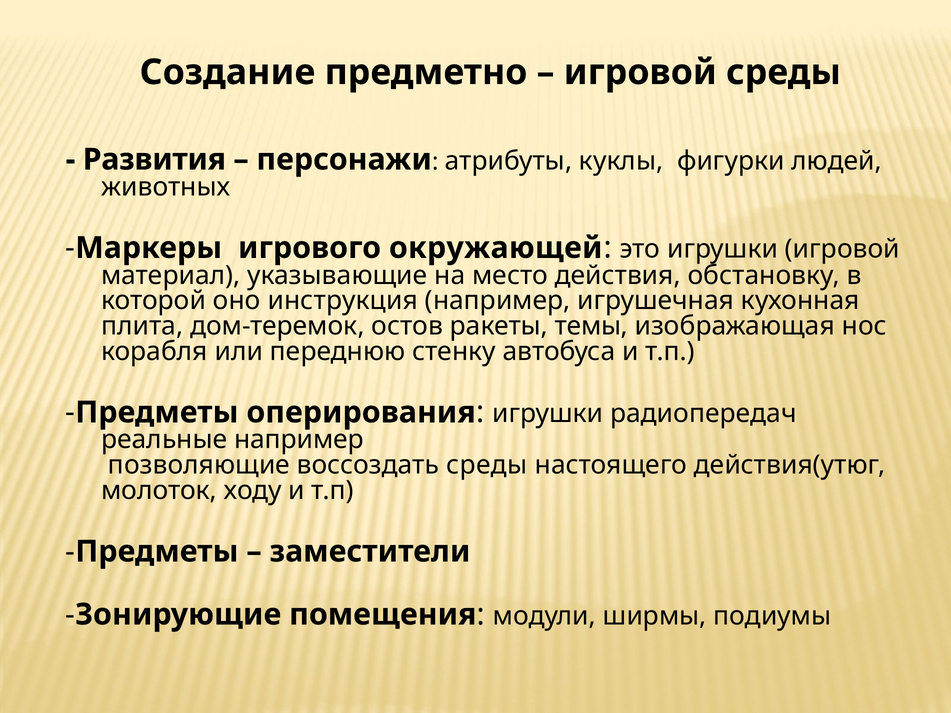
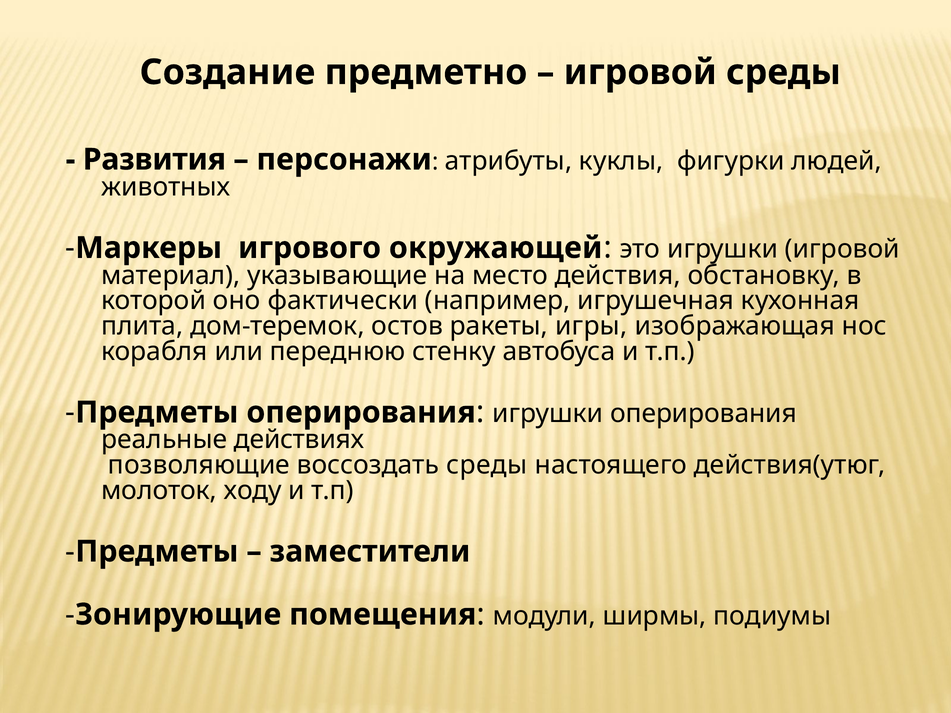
инструкция: инструкция -> фактически
темы: темы -> игры
игрушки радиопередач: радиопередач -> оперирования
реальные например: например -> действиях
